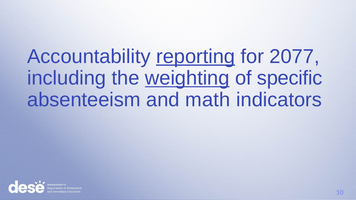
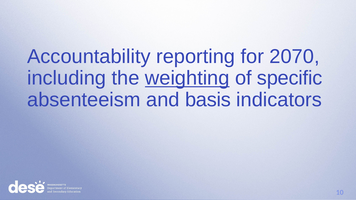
reporting underline: present -> none
2077: 2077 -> 2070
math: math -> basis
